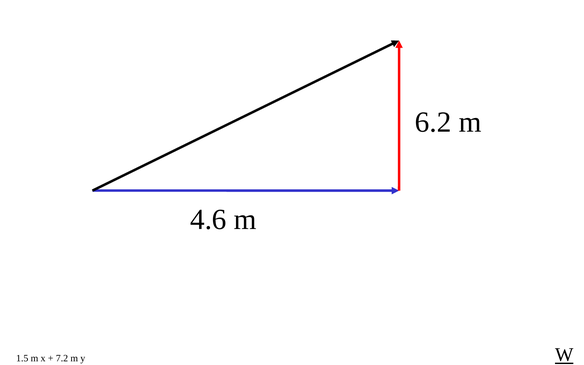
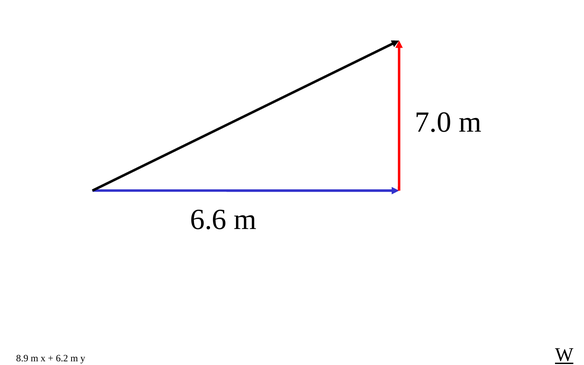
6.2: 6.2 -> 7.0
4.6: 4.6 -> 6.6
1.5: 1.5 -> 8.9
7.2: 7.2 -> 6.2
